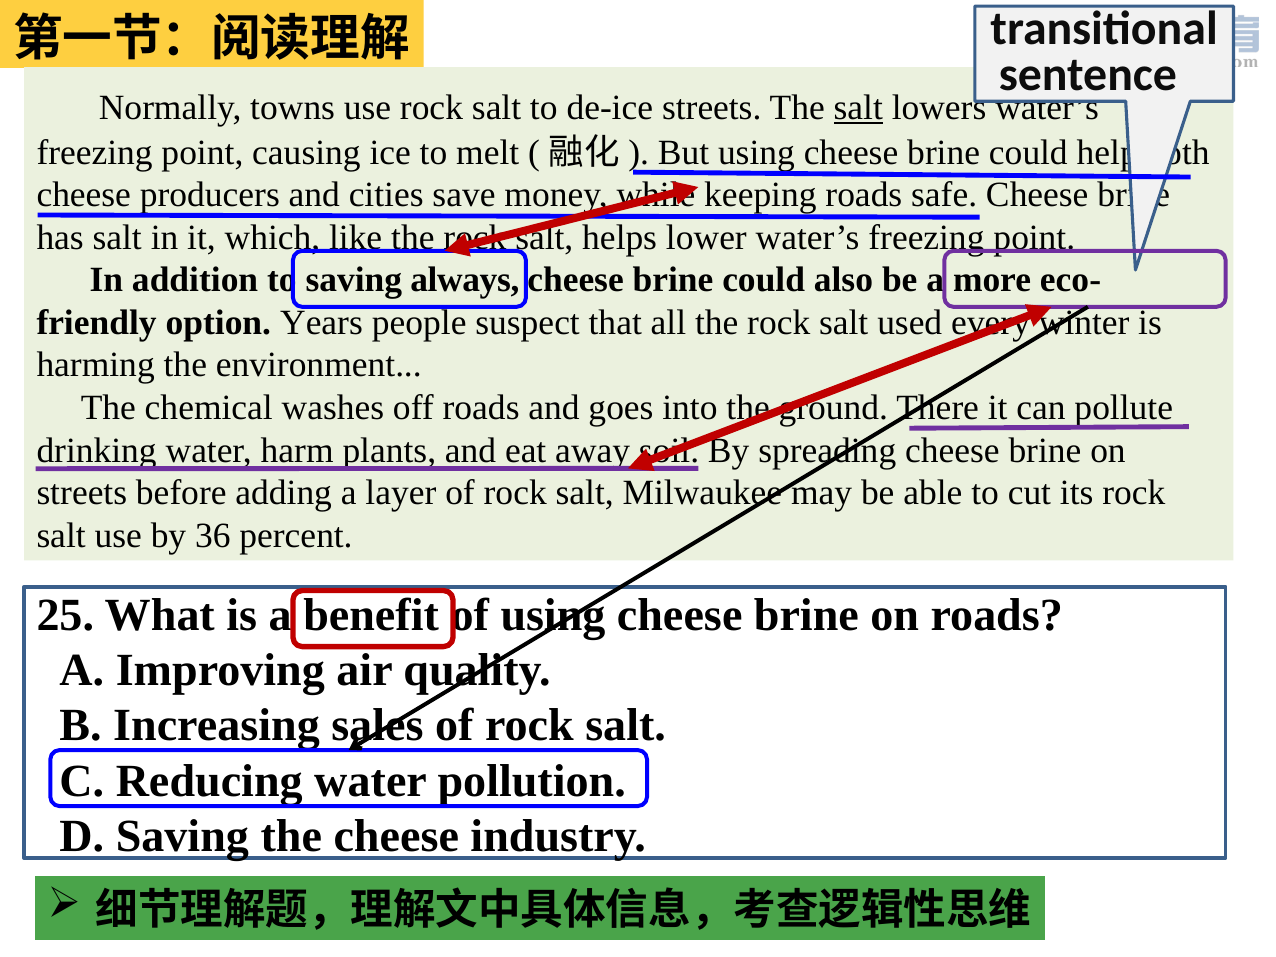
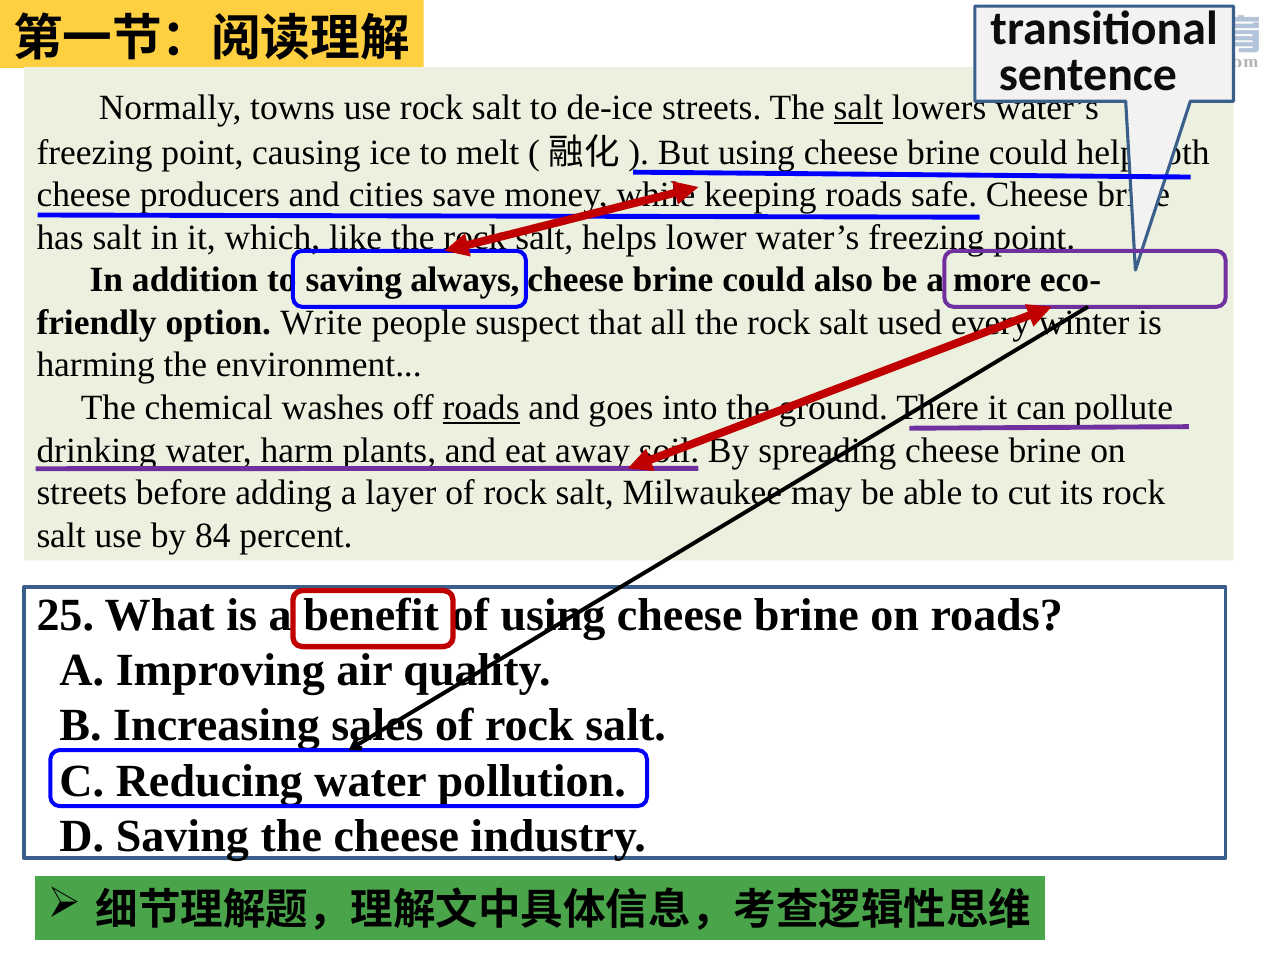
Years: Years -> Write
roads at (481, 408) underline: none -> present
36: 36 -> 84
